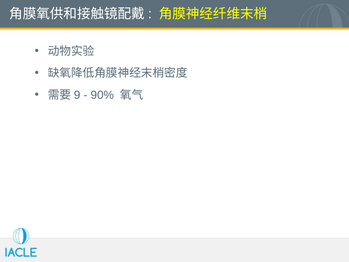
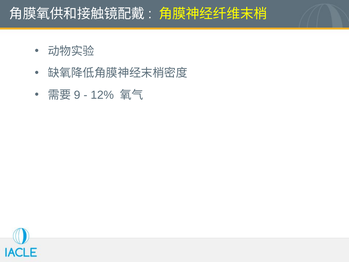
90%: 90% -> 12%
